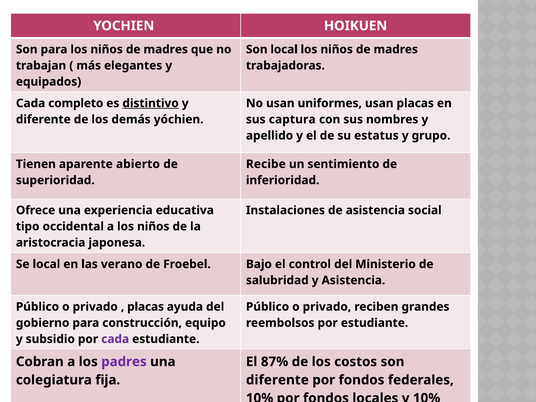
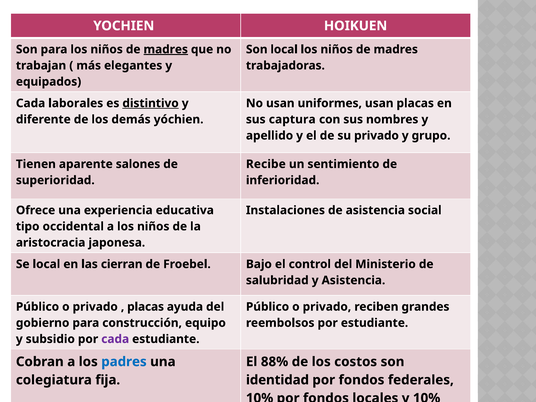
madres at (166, 49) underline: none -> present
completo: completo -> laborales
su estatus: estatus -> privado
abierto: abierto -> salones
verano: verano -> cierran
padres at (124, 362) colour: purple -> blue
87%: 87% -> 88%
diferente at (277, 380): diferente -> identidad
